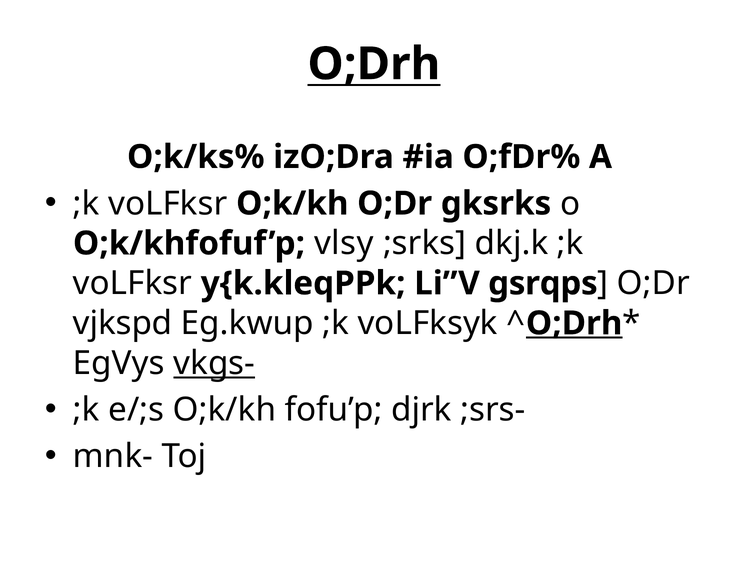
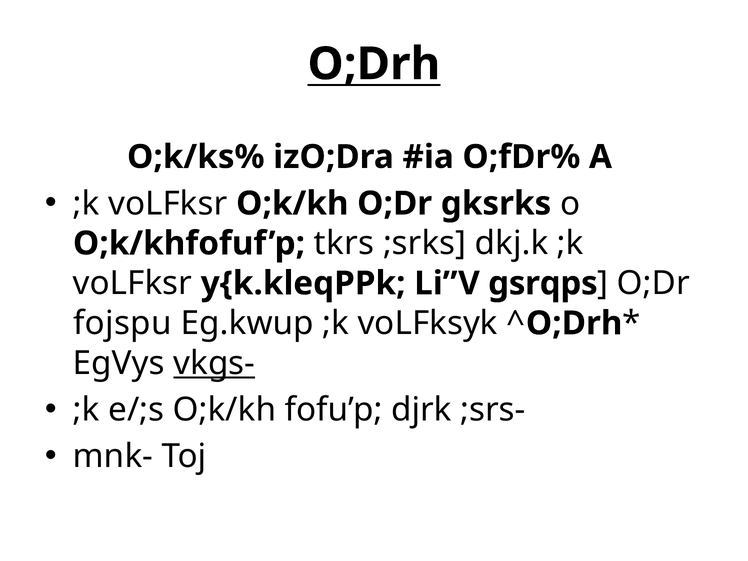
vlsy: vlsy -> tkrs
vjkspd: vjkspd -> fojspu
O;Drh at (574, 323) underline: present -> none
